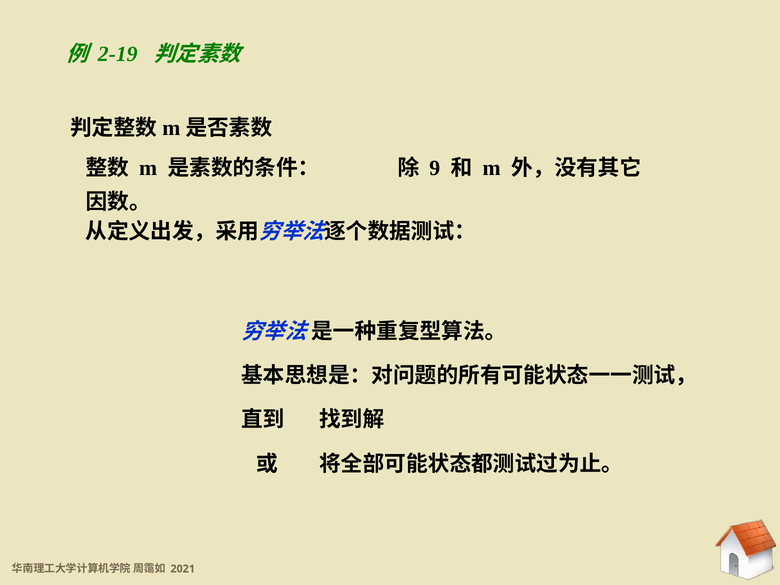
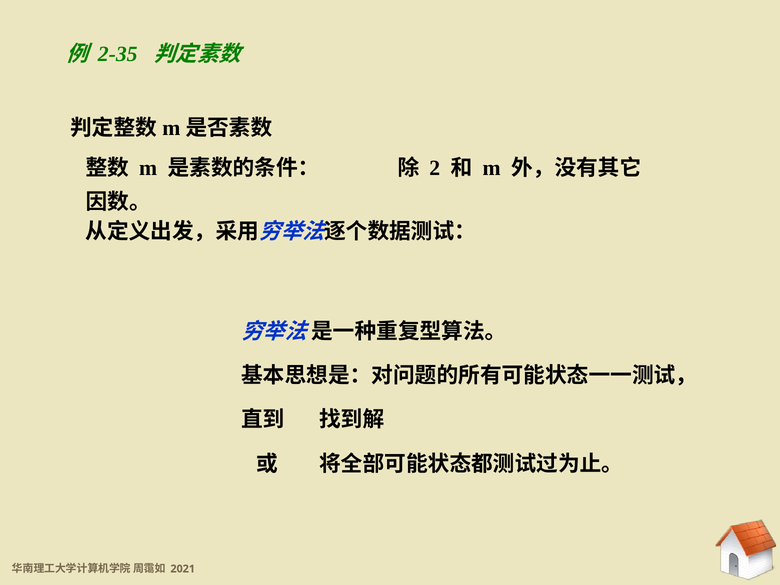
2-19: 2-19 -> 2-35
9: 9 -> 2
